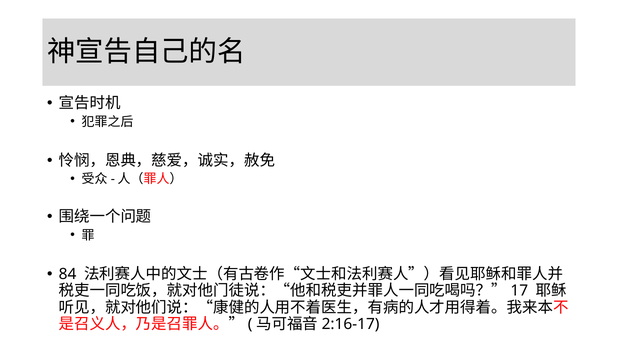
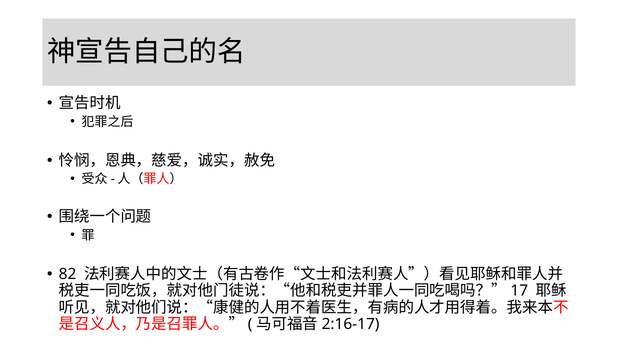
84: 84 -> 82
